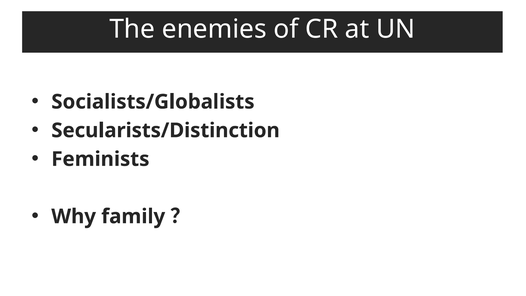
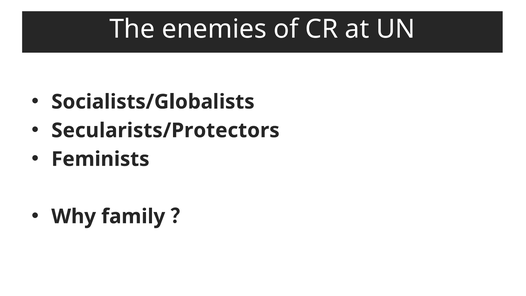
Secularists/Distinction: Secularists/Distinction -> Secularists/Protectors
